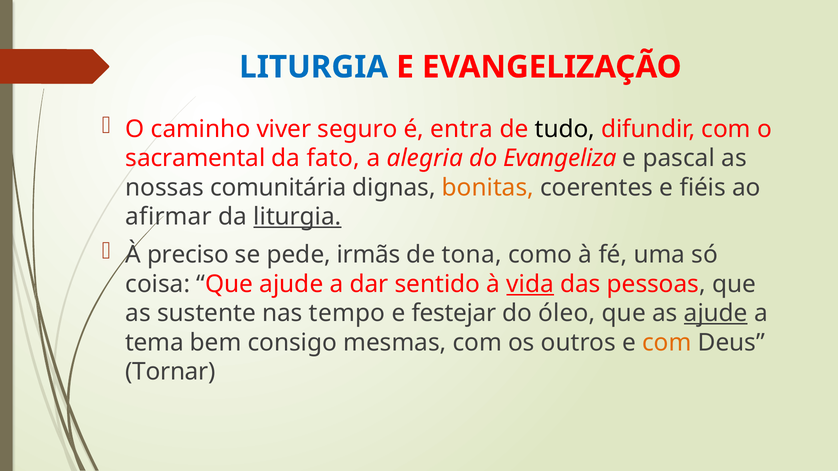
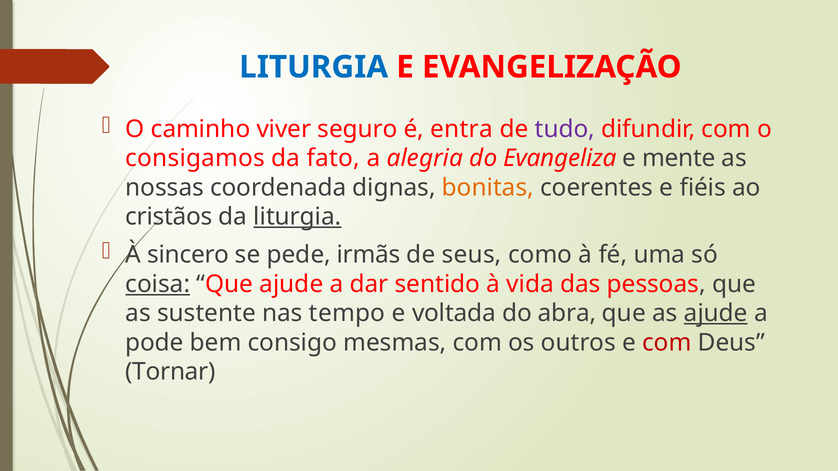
tudo colour: black -> purple
sacramental: sacramental -> consigamos
pascal: pascal -> mente
comunitária: comunitária -> coordenada
afirmar: afirmar -> cristãos
preciso: preciso -> sincero
tona: tona -> seus
coisa underline: none -> present
vida underline: present -> none
festejar: festejar -> voltada
óleo: óleo -> abra
tema: tema -> pode
com at (667, 343) colour: orange -> red
